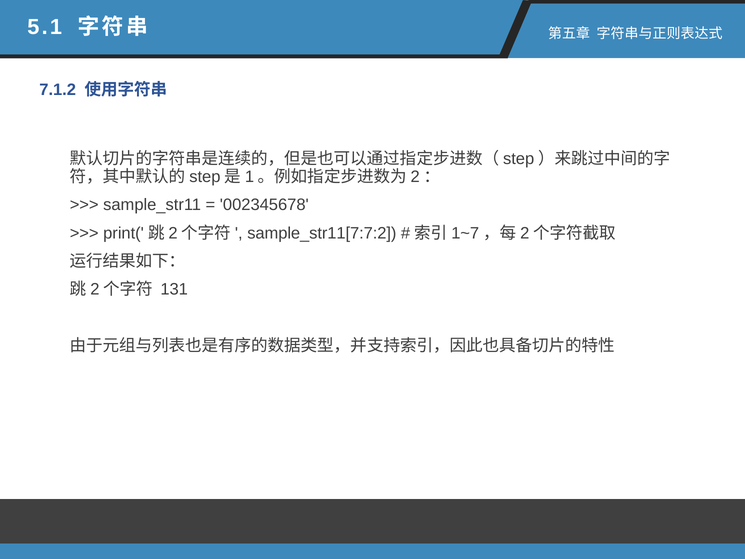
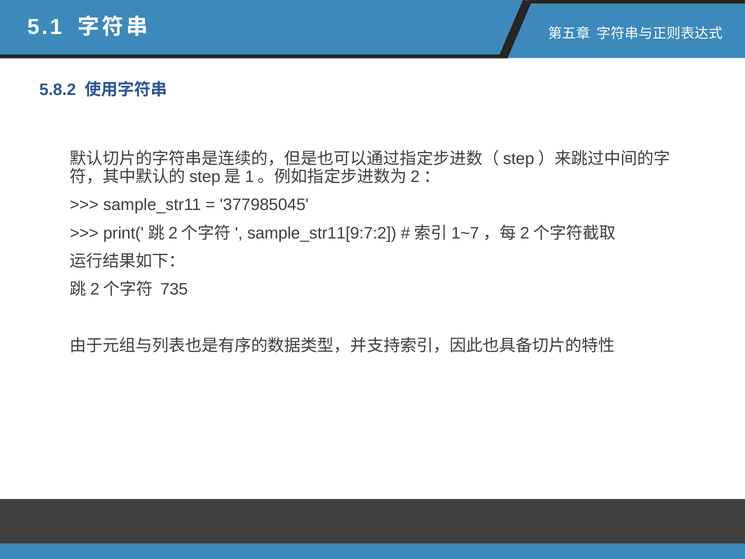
7.1.2: 7.1.2 -> 5.8.2
002345678: 002345678 -> 377985045
sample_str11[7:7:2: sample_str11[7:7:2 -> sample_str11[9:7:2
131: 131 -> 735
